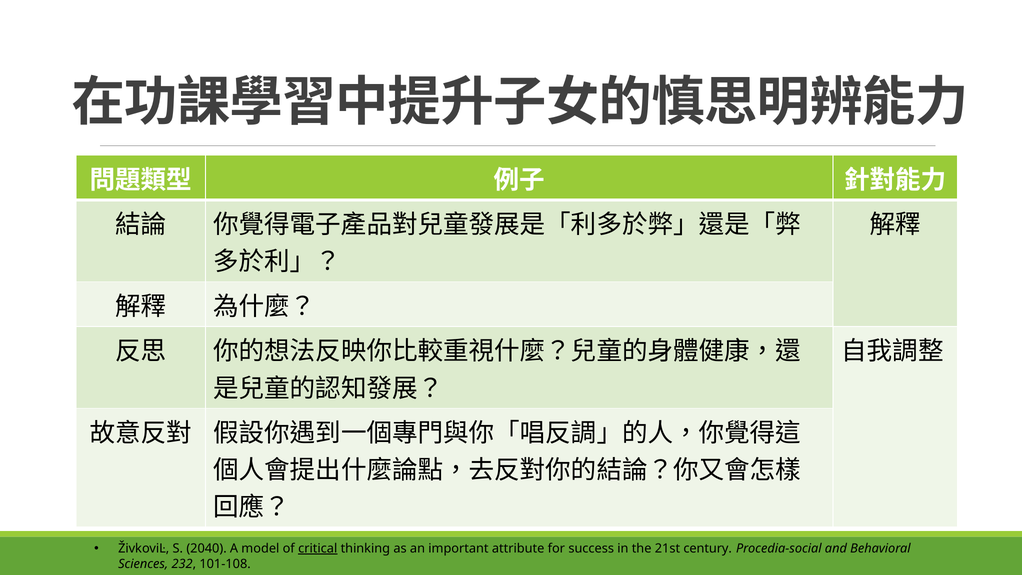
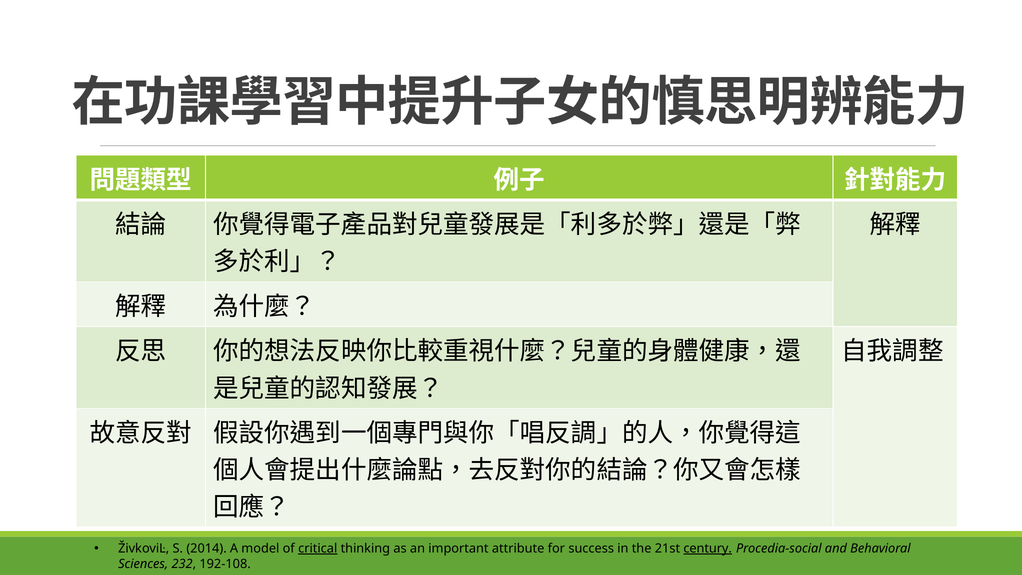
2040: 2040 -> 2014
century underline: none -> present
101-108: 101-108 -> 192-108
